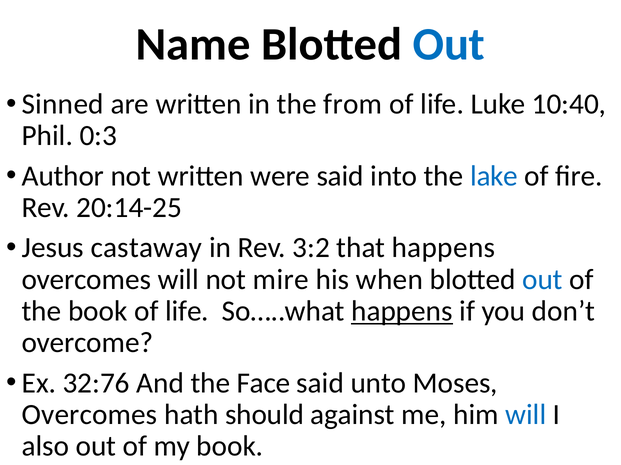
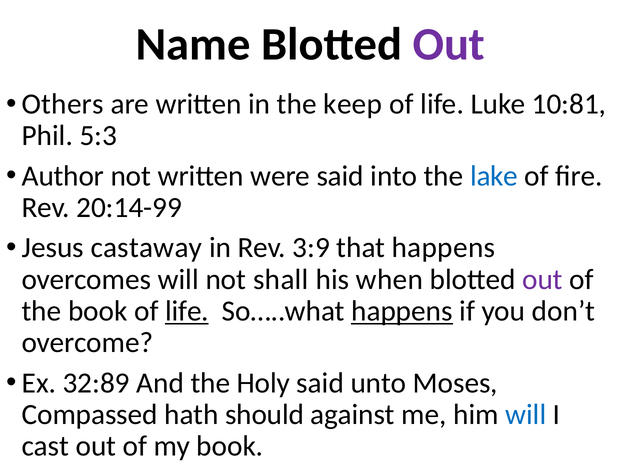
Out at (449, 45) colour: blue -> purple
Sinned: Sinned -> Others
from: from -> keep
10:40: 10:40 -> 10:81
0:3: 0:3 -> 5:3
20:14-25: 20:14-25 -> 20:14-99
3:2: 3:2 -> 3:9
mire: mire -> shall
out at (542, 280) colour: blue -> purple
life at (187, 312) underline: none -> present
32:76: 32:76 -> 32:89
Face: Face -> Holy
Overcomes at (90, 415): Overcomes -> Compassed
also: also -> cast
